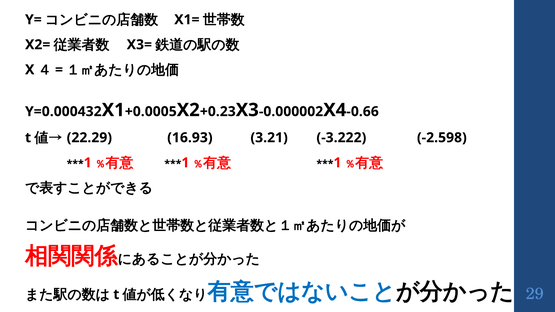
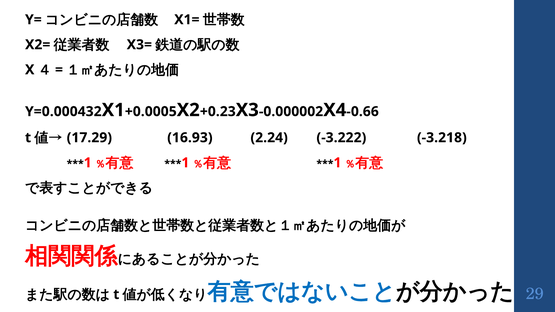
22.29: 22.29 -> 17.29
3.21: 3.21 -> 2.24
-2.598: -2.598 -> -3.218
